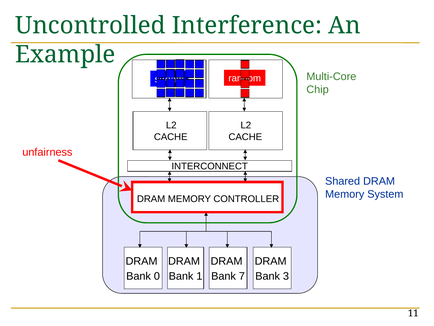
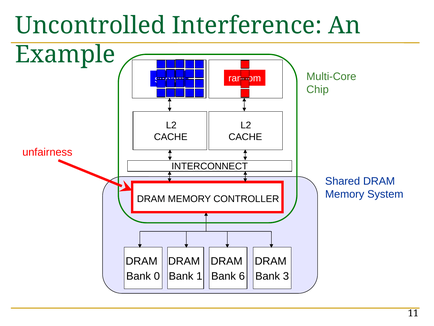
7: 7 -> 6
